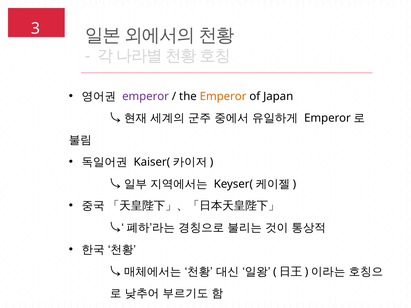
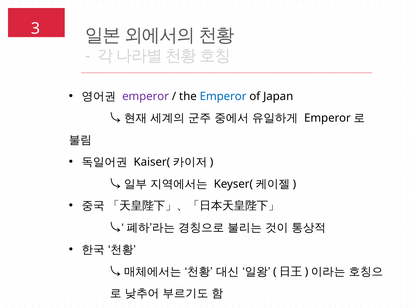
Emperor at (223, 96) colour: orange -> blue
